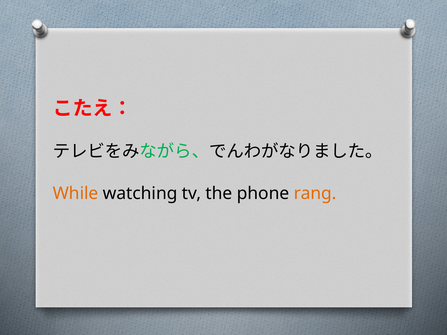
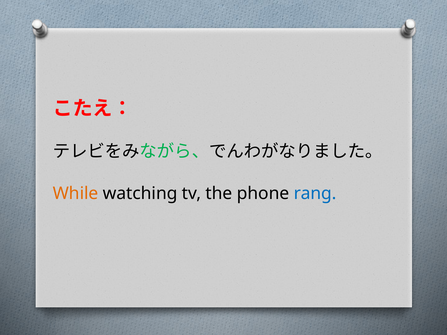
rang colour: orange -> blue
